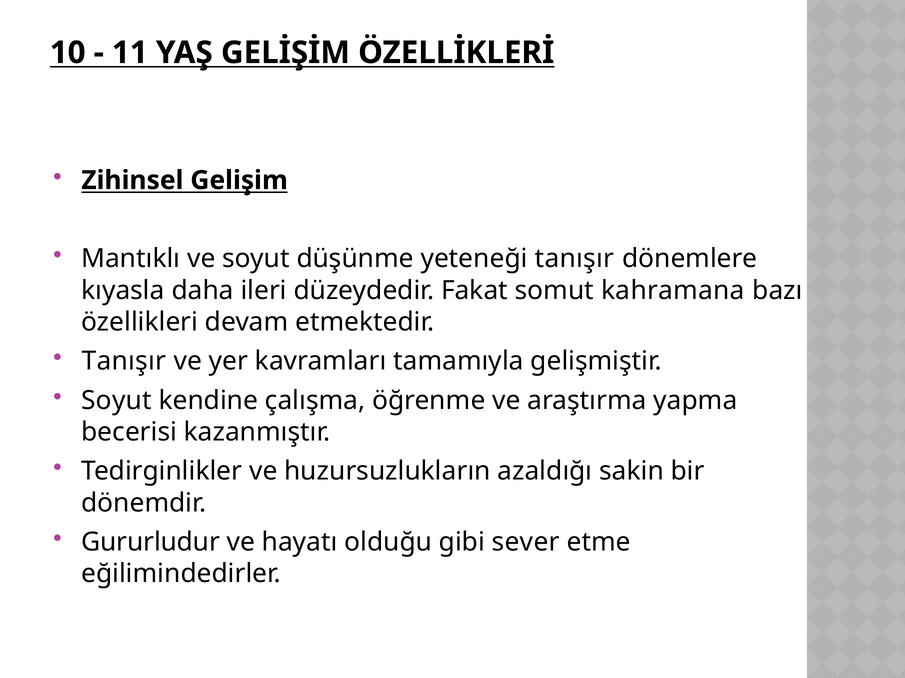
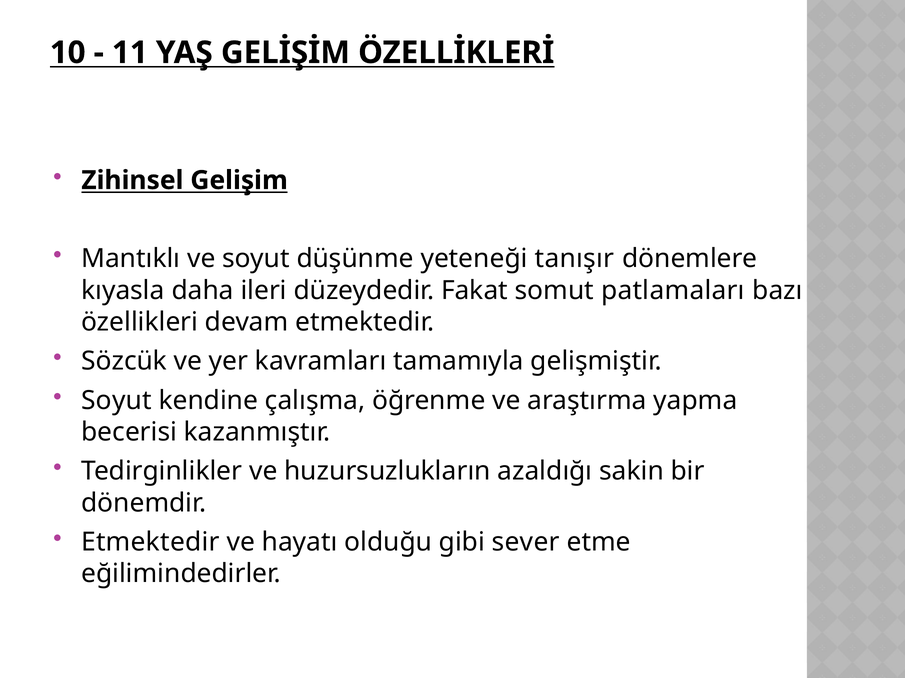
kahramana: kahramana -> patlamaları
Tanışır at (124, 362): Tanışır -> Sözcük
Gururludur at (151, 543): Gururludur -> Etmektedir
